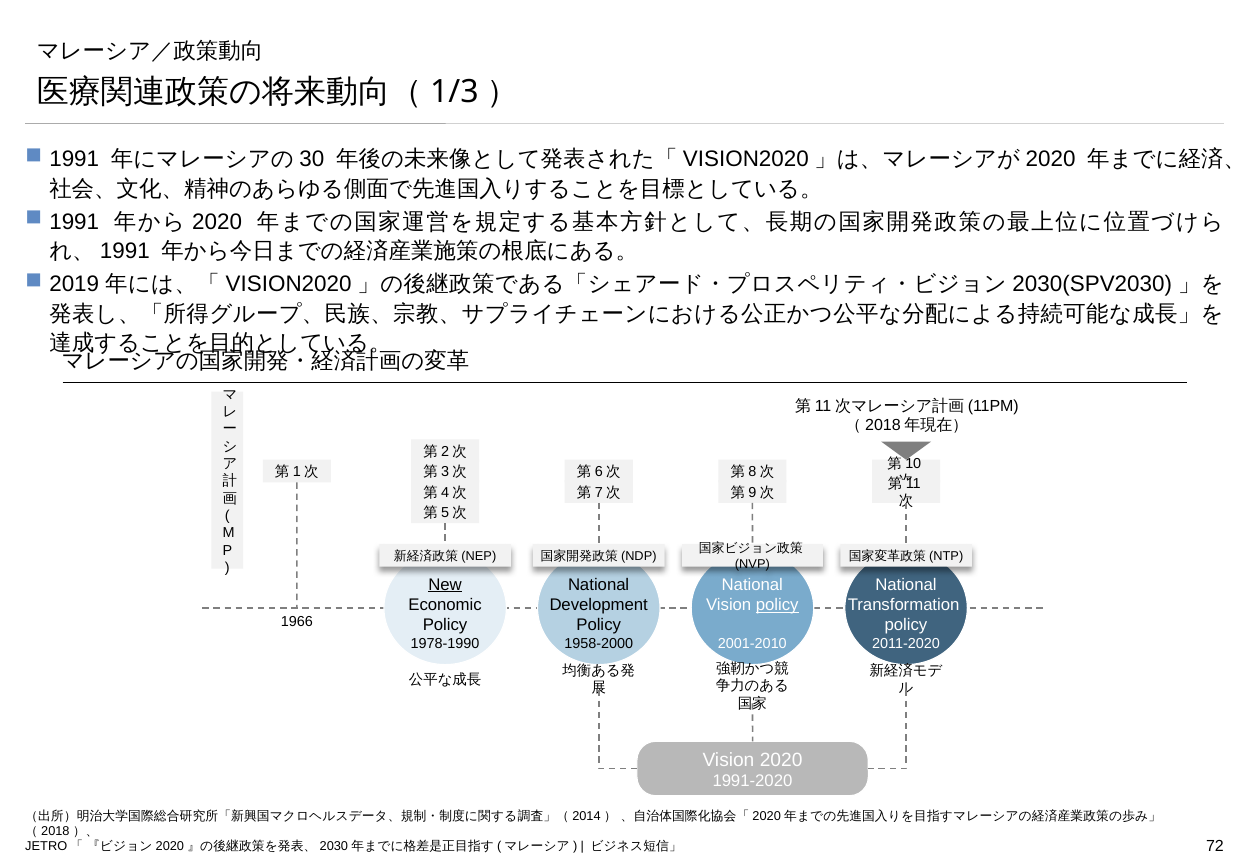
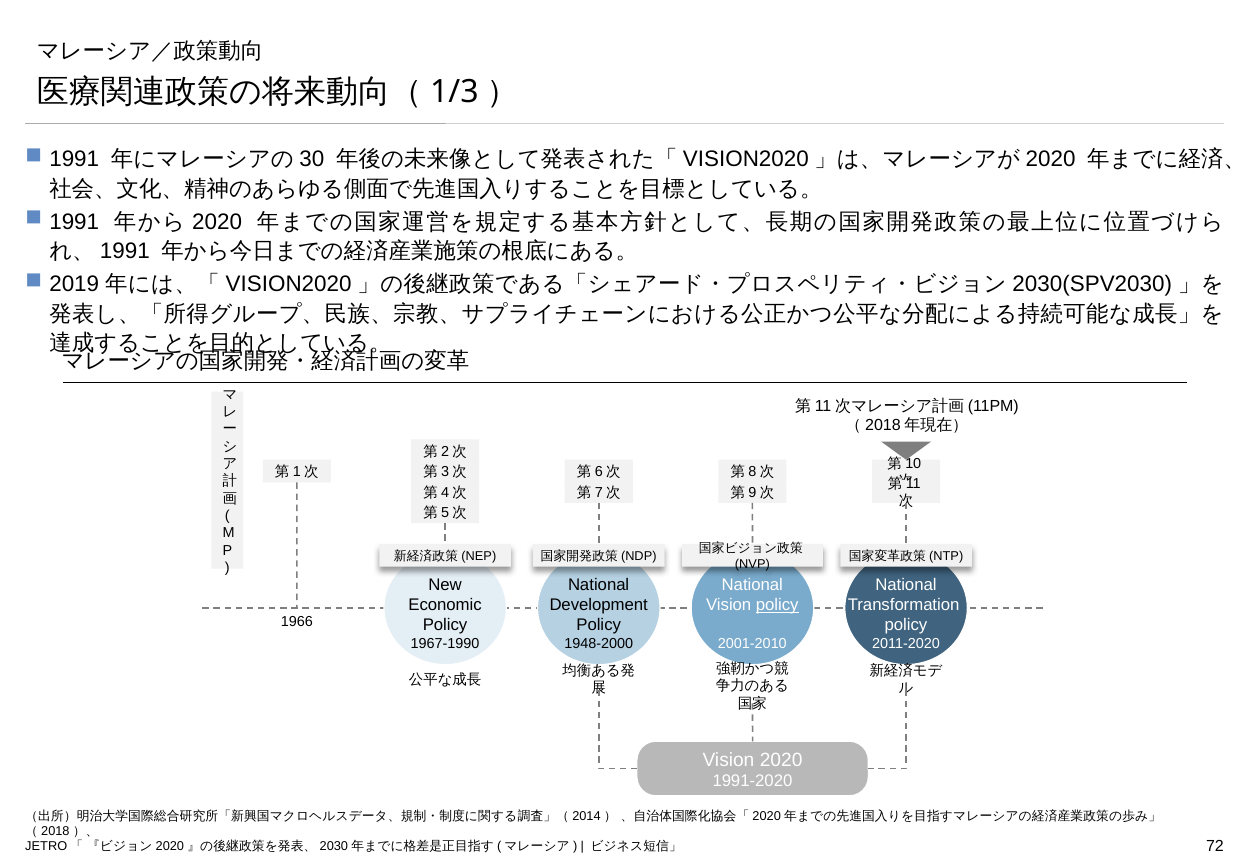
New underline: present -> none
1978-1990: 1978-1990 -> 1967-1990
1958-2000: 1958-2000 -> 1948-2000
